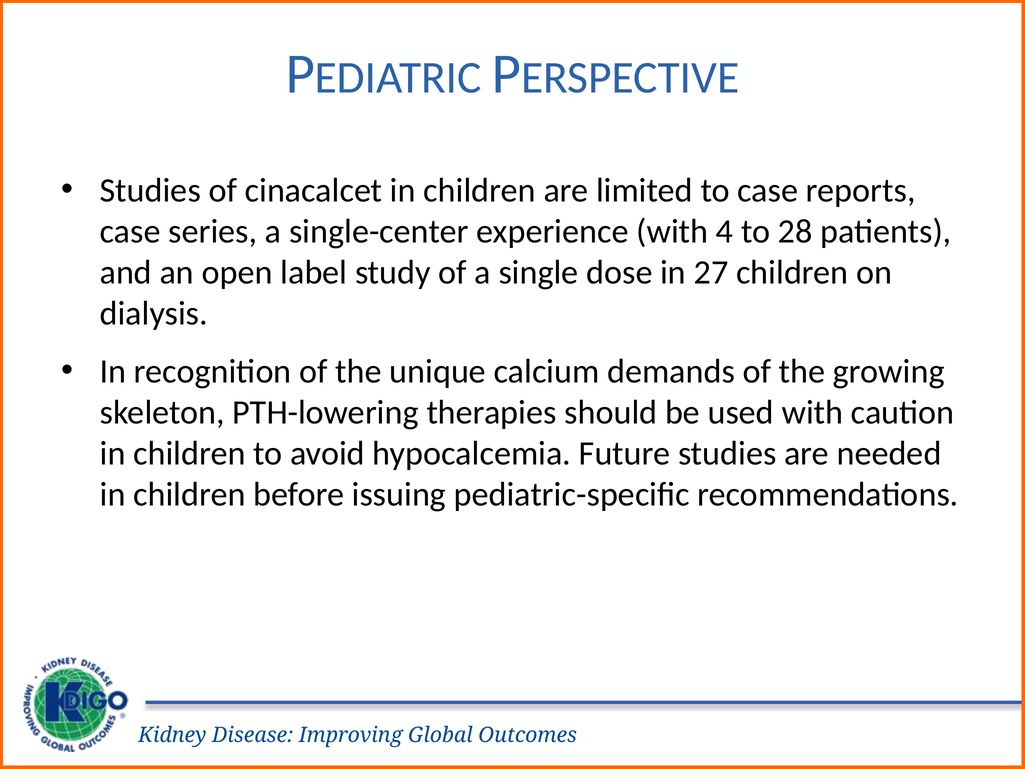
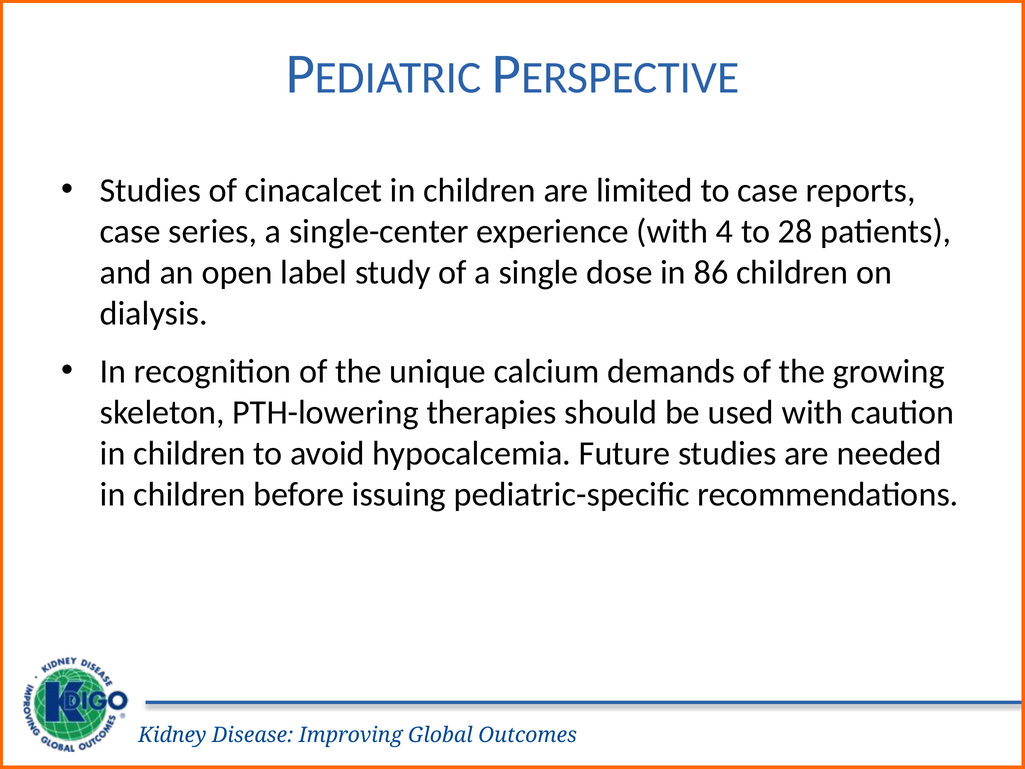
27: 27 -> 86
